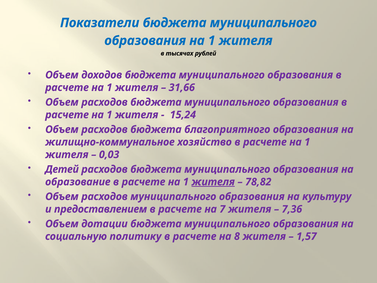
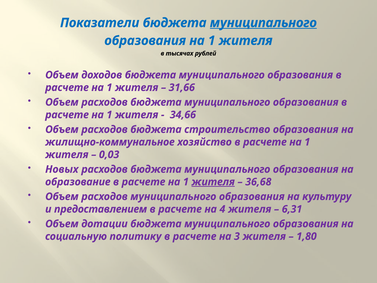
муниципального at (263, 23) underline: none -> present
15,24: 15,24 -> 34,66
благоприятного: благоприятного -> строительство
Детей: Детей -> Новых
78,82: 78,82 -> 36,68
7: 7 -> 4
7,36: 7,36 -> 6,31
8: 8 -> 3
1,57: 1,57 -> 1,80
